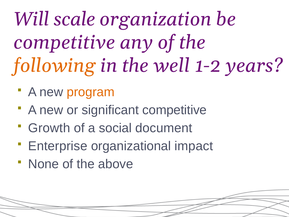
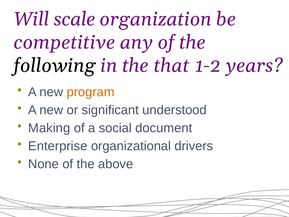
following colour: orange -> black
well: well -> that
significant competitive: competitive -> understood
Growth: Growth -> Making
impact: impact -> drivers
